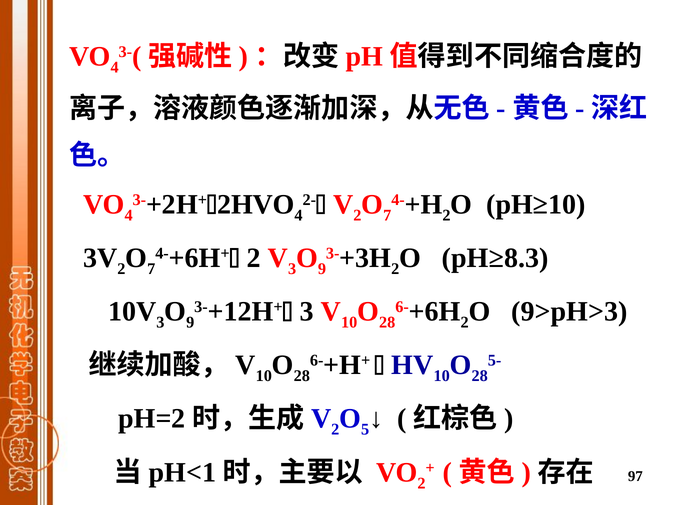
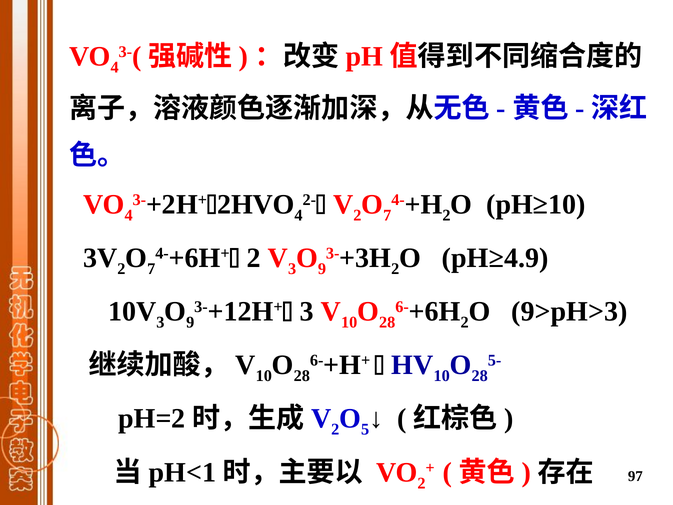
pH≥8.3: pH≥8.3 -> pH≥4.9
